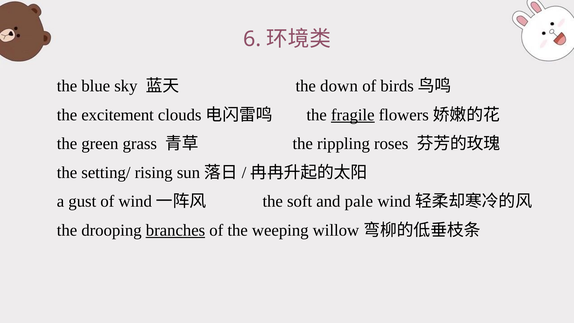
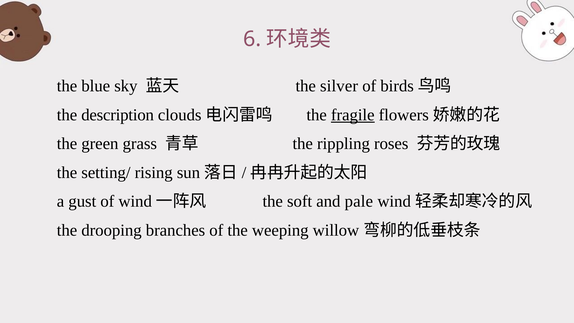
down: down -> silver
excitement: excitement -> description
branches underline: present -> none
